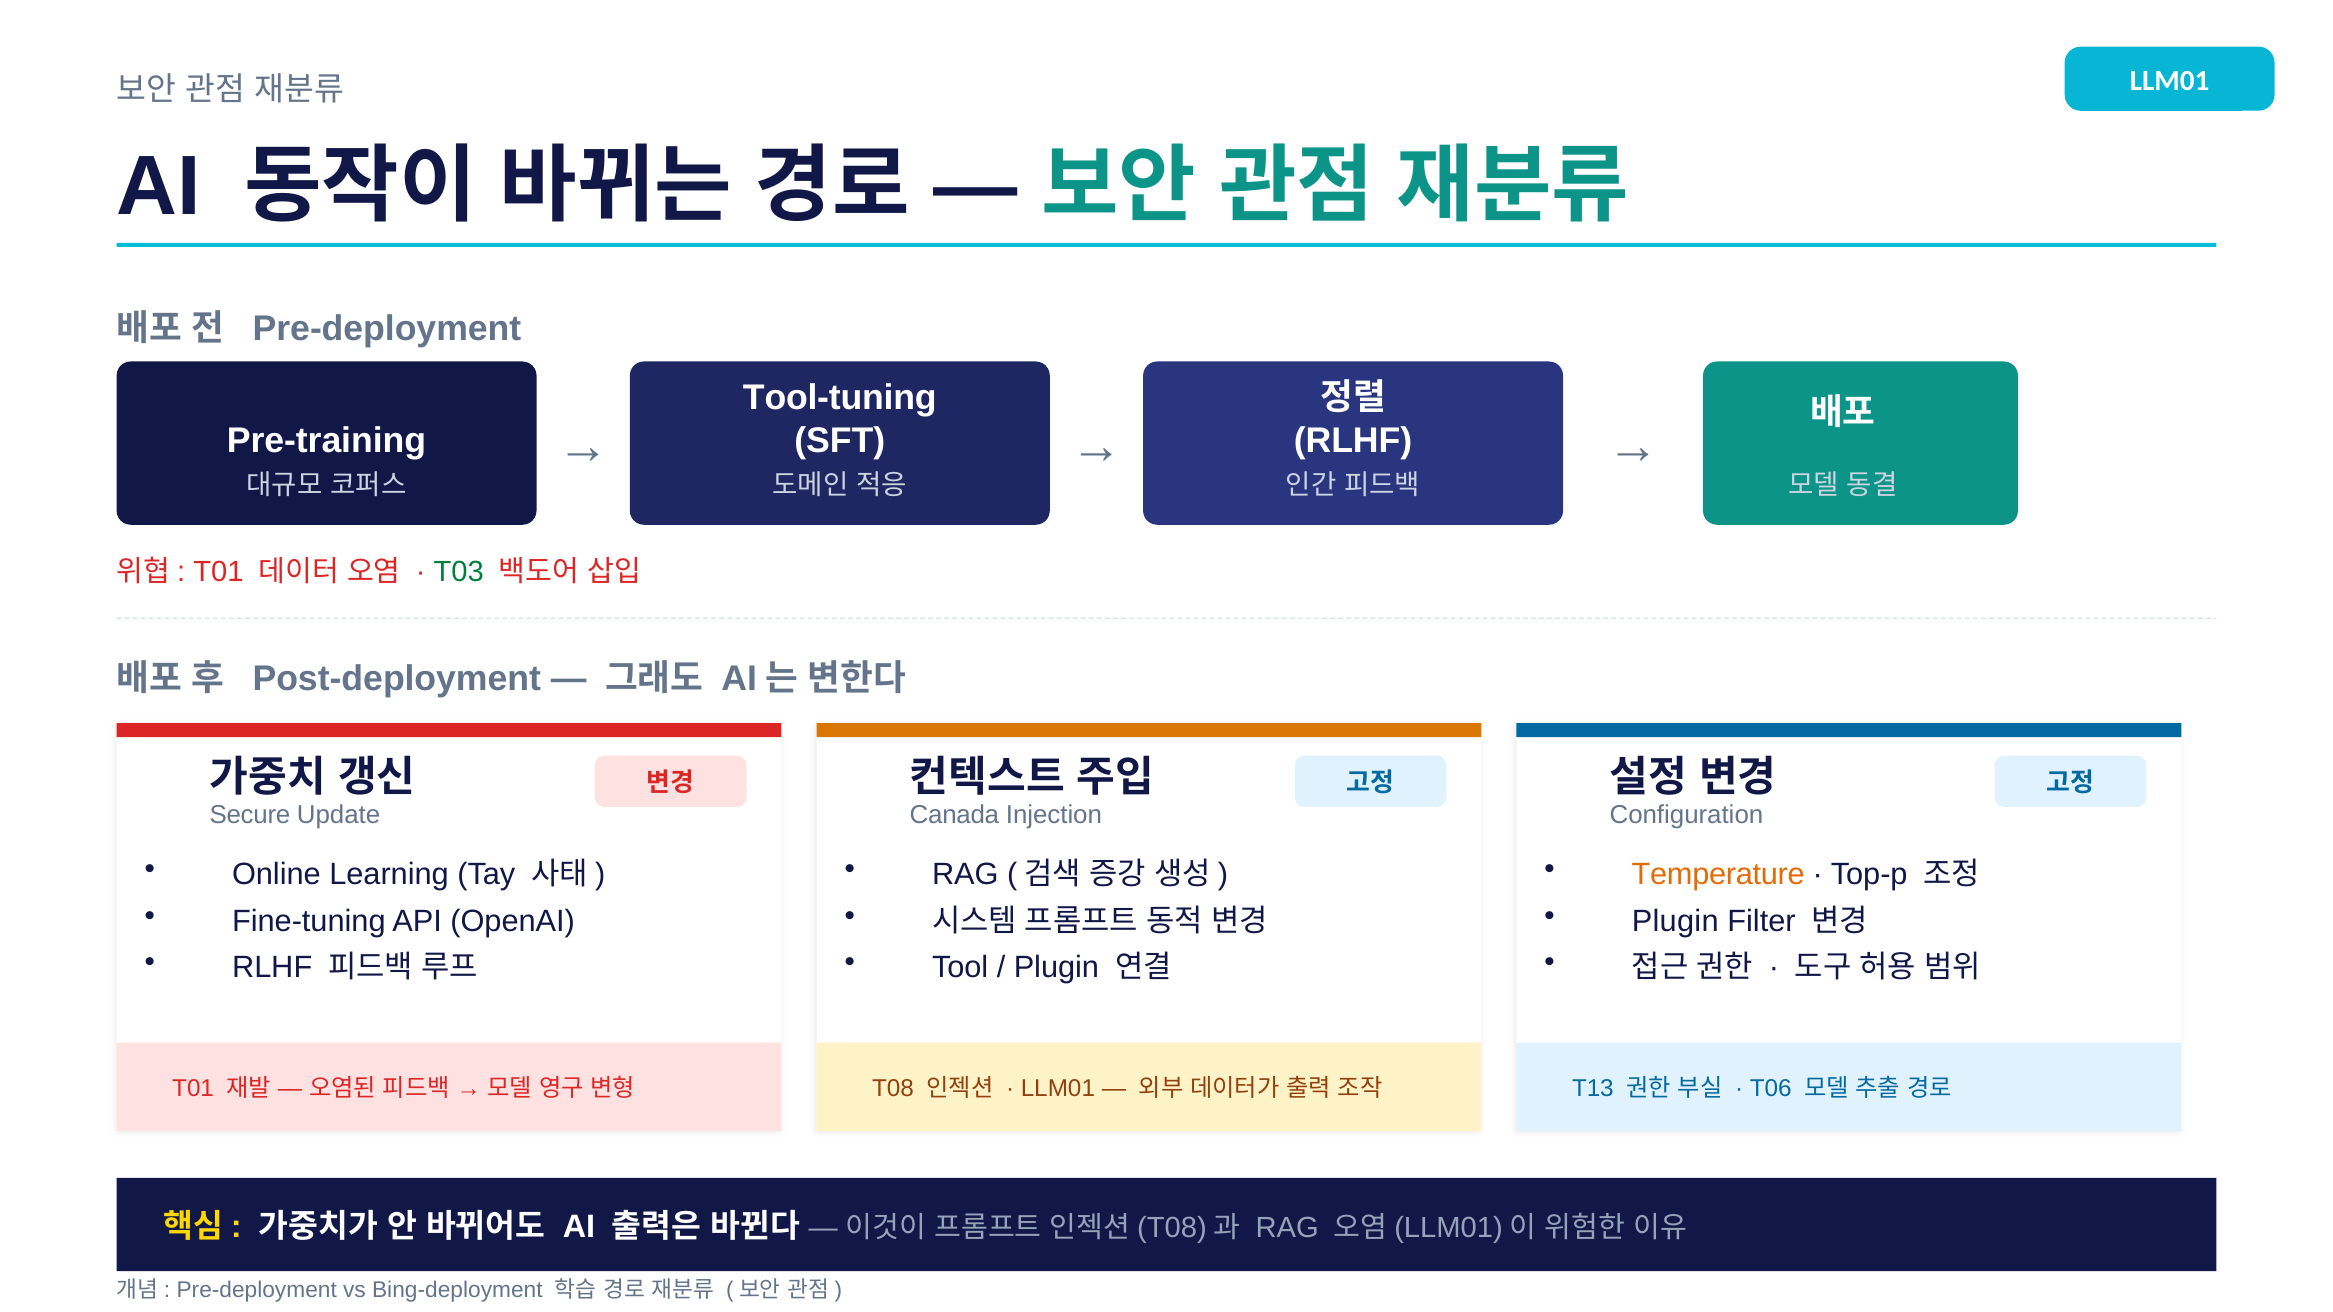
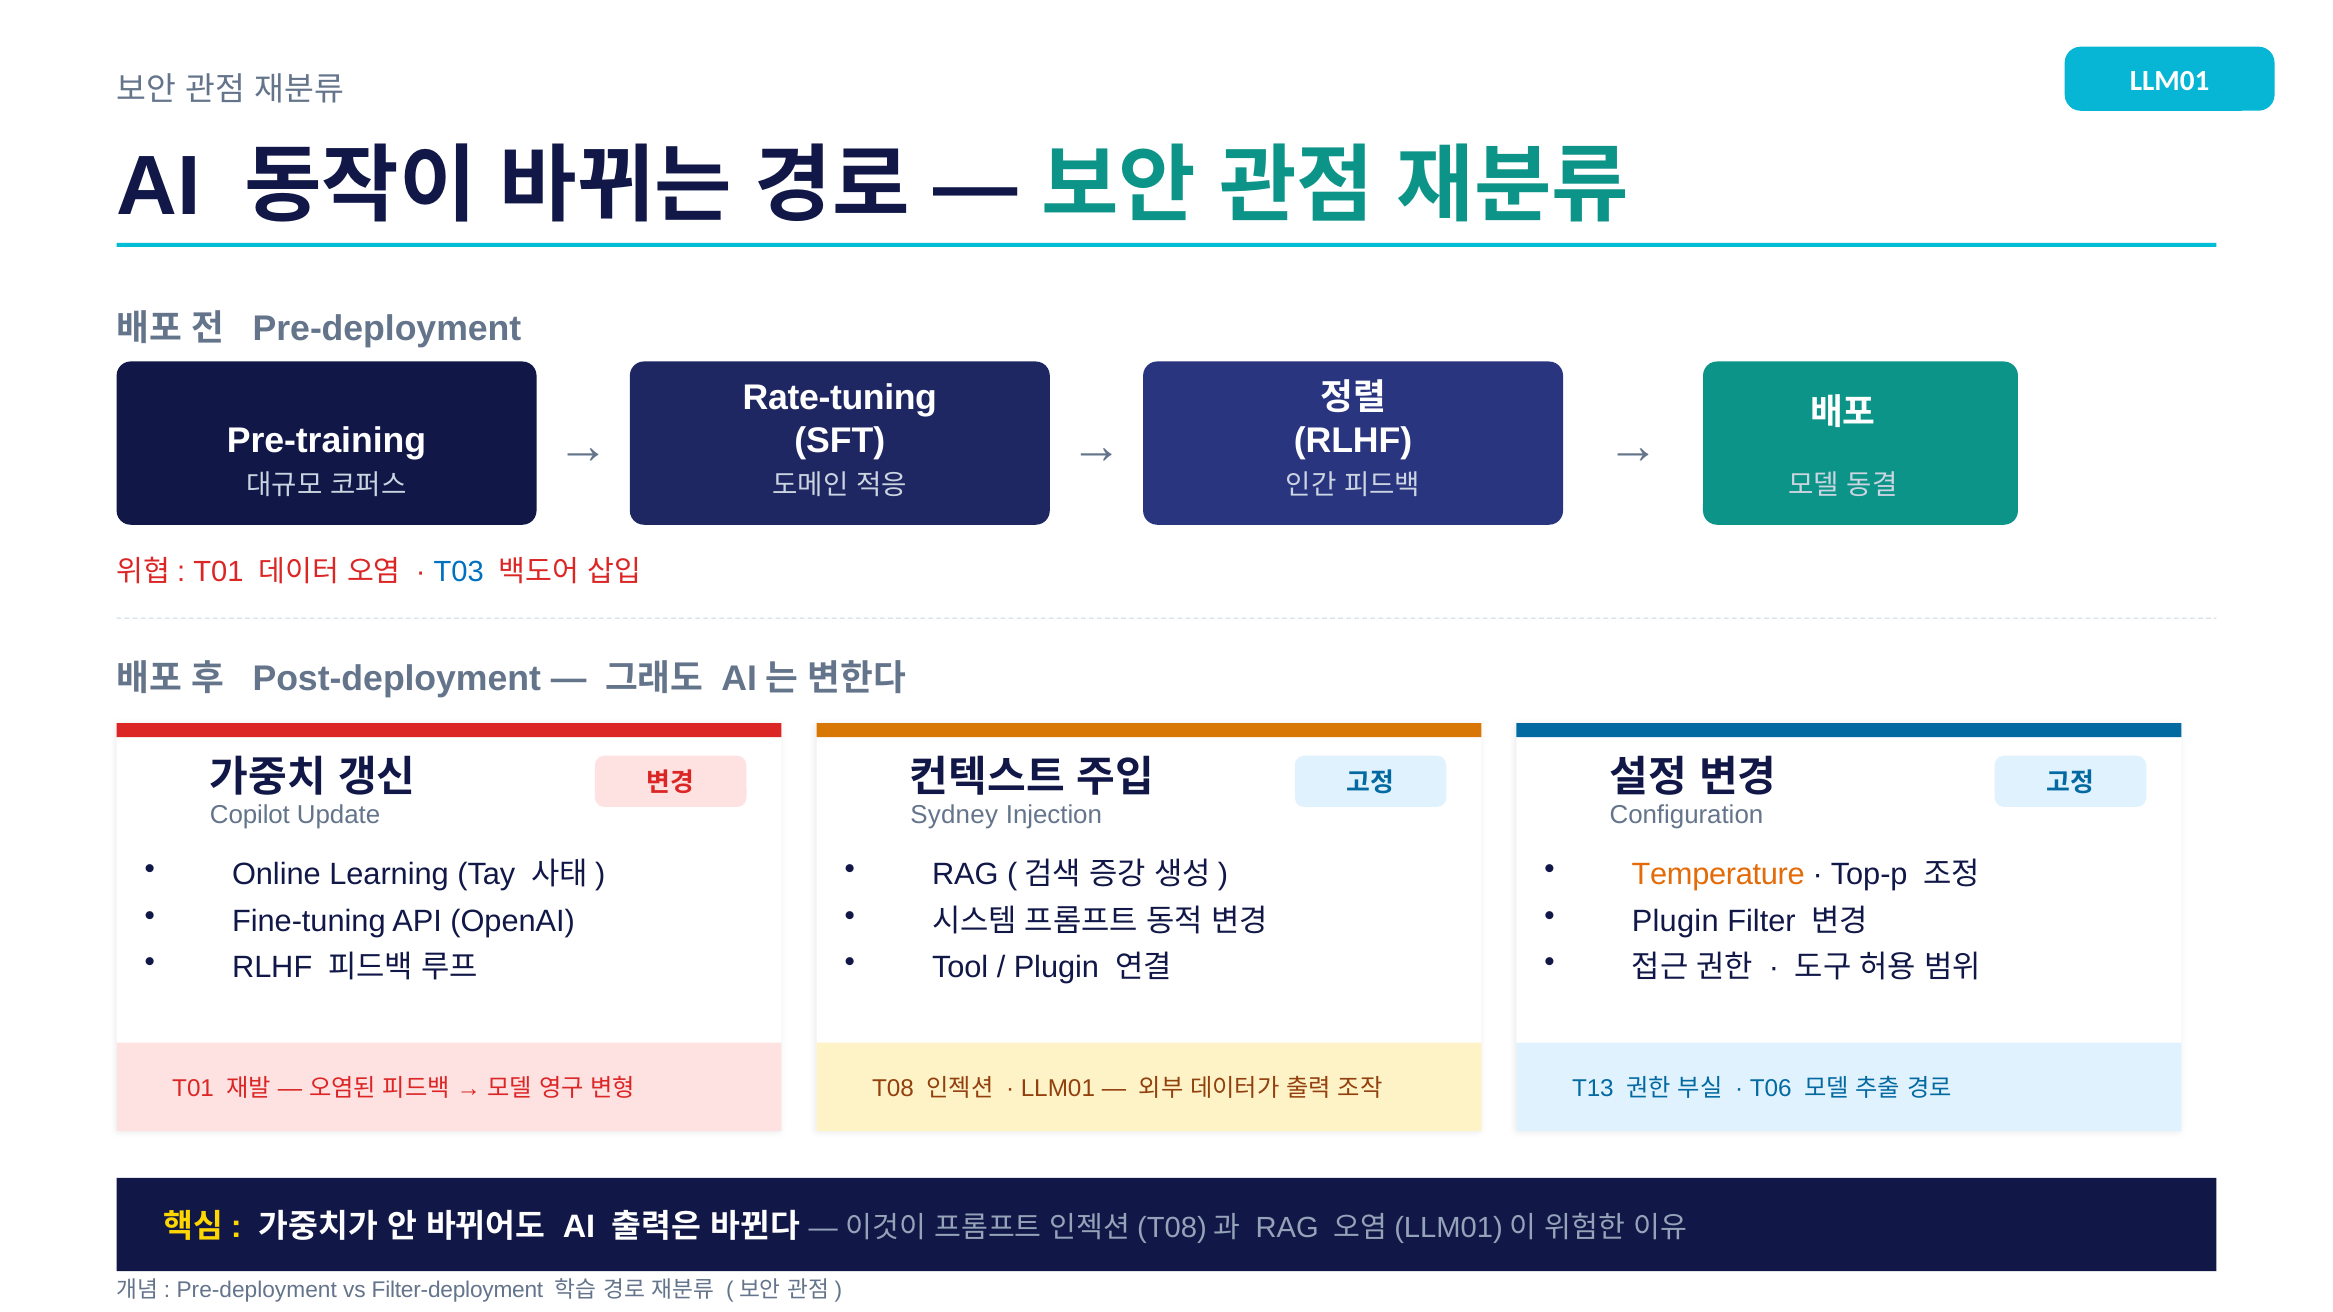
Tool-tuning: Tool-tuning -> Rate-tuning
T03 colour: green -> blue
Secure: Secure -> Copilot
Canada: Canada -> Sydney
Bing-deployment: Bing-deployment -> Filter-deployment
